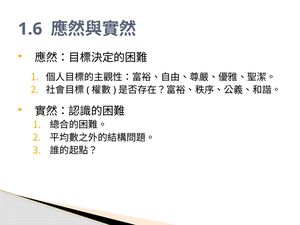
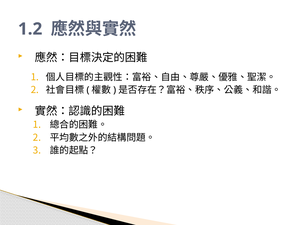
1.6: 1.6 -> 1.2
